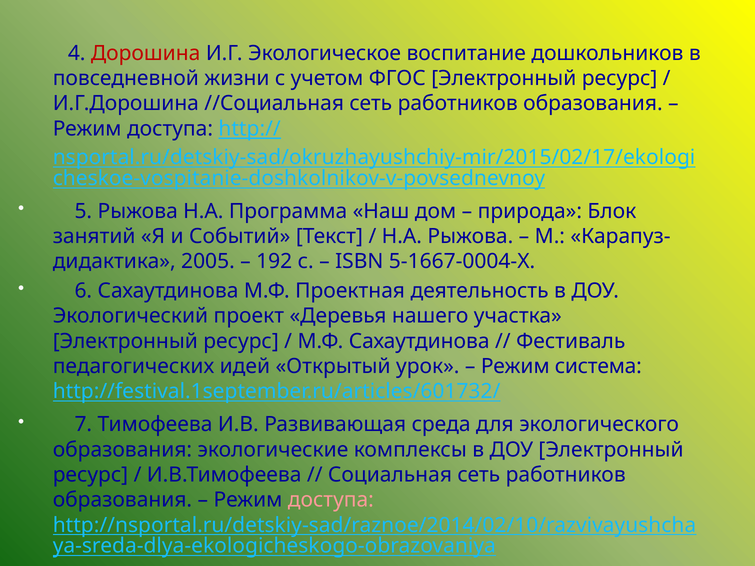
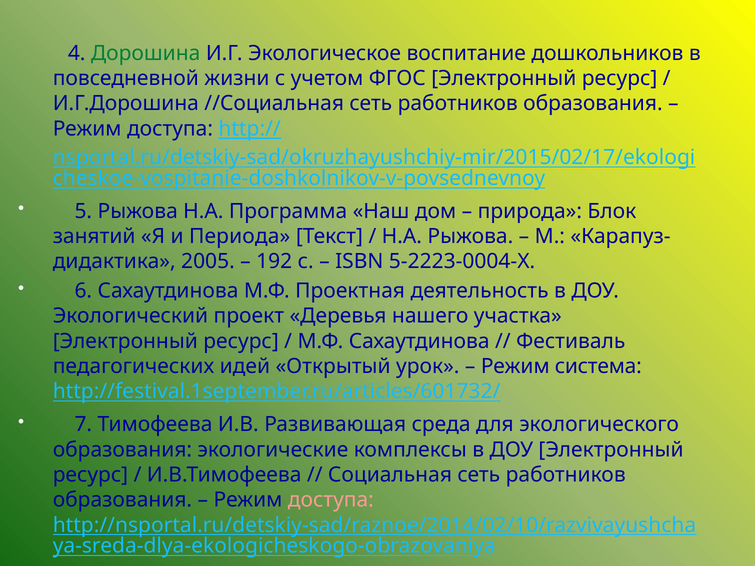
Дорошина colour: red -> green
Событий: Событий -> Периода
5-1667-0004-Х: 5-1667-0004-Х -> 5-2223-0004-Х
